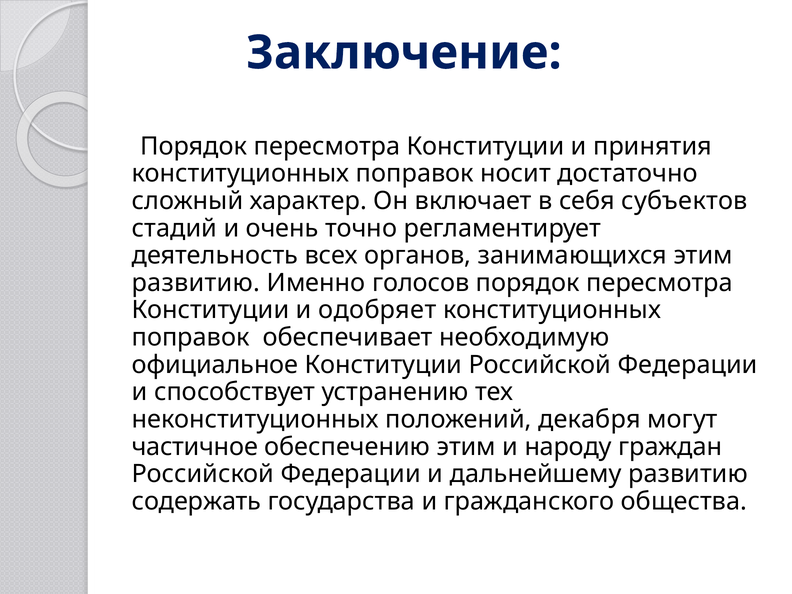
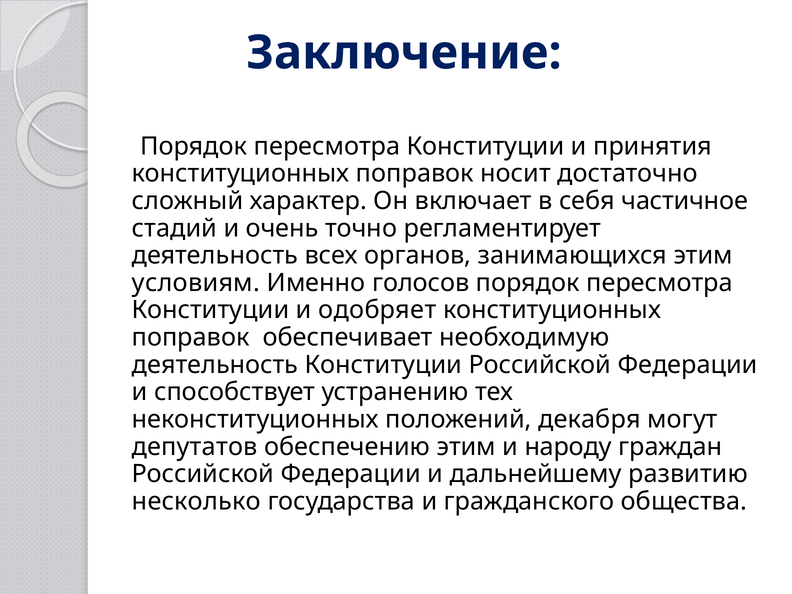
субъектов: субъектов -> частичное
развитию at (196, 283): развитию -> условиям
официальное at (215, 365): официальное -> деятельность
частичное: частичное -> депутатов
содержать: содержать -> несколько
